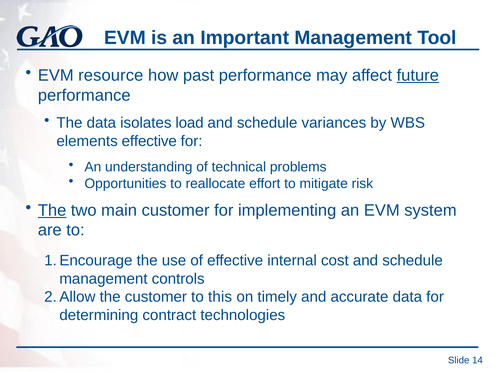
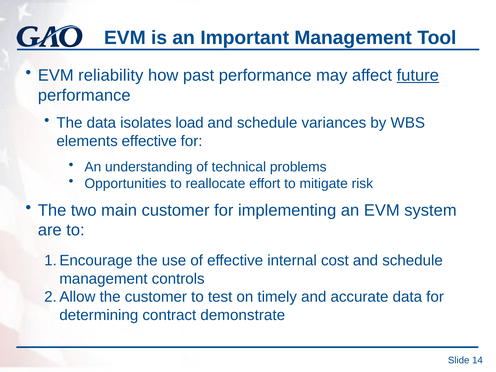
resource: resource -> reliability
The at (52, 210) underline: present -> none
this: this -> test
technologies: technologies -> demonstrate
